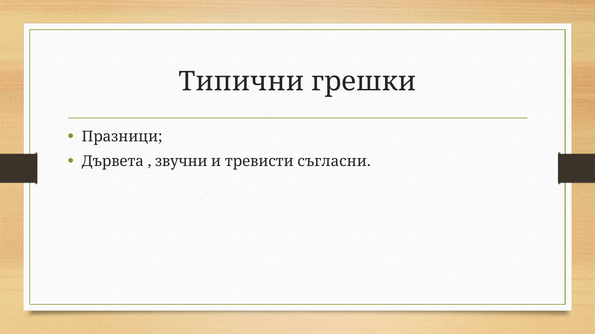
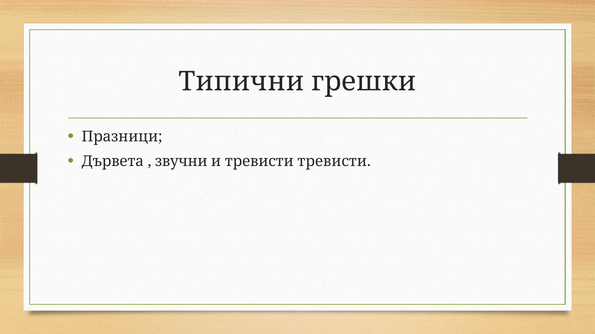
тревисти съгласни: съгласни -> тревисти
